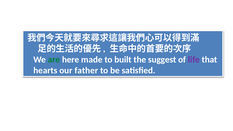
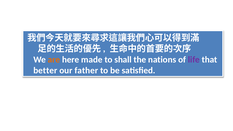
are colour: green -> orange
built: built -> shall
suggest: suggest -> nations
hearts: hearts -> better
